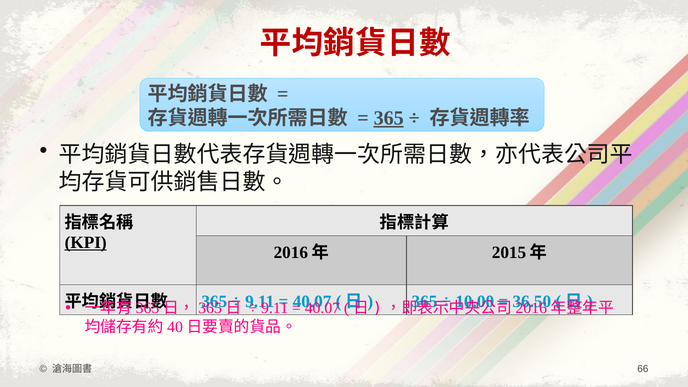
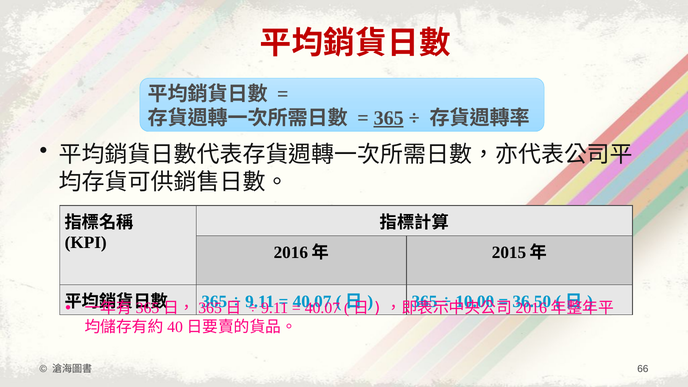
KPI underline: present -> none
